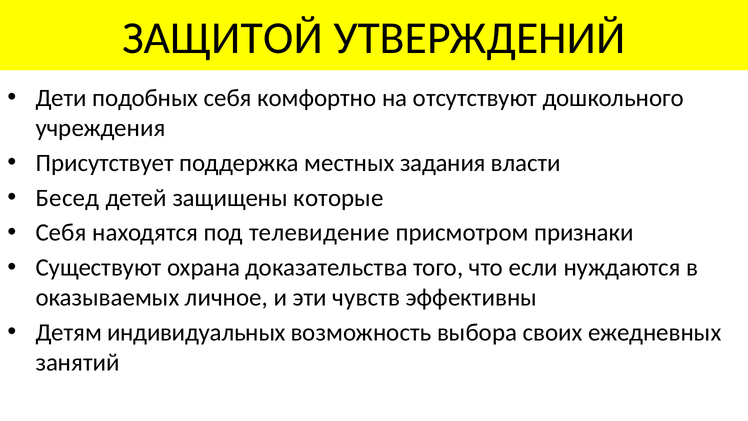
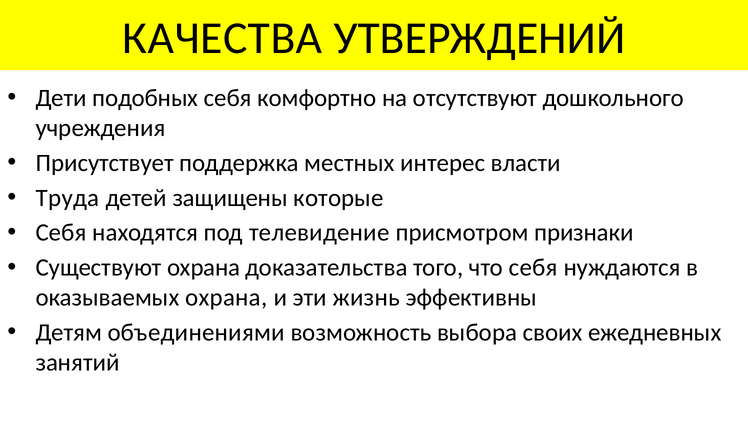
ЗАЩИТОЙ: ЗАЩИТОЙ -> КАЧЕСТВА
задания: задания -> интерес
Бесед: Бесед -> Труда
что если: если -> себя
оказываемых личное: личное -> охрана
чувств: чувств -> жизнь
индивидуальных: индивидуальных -> объединениями
